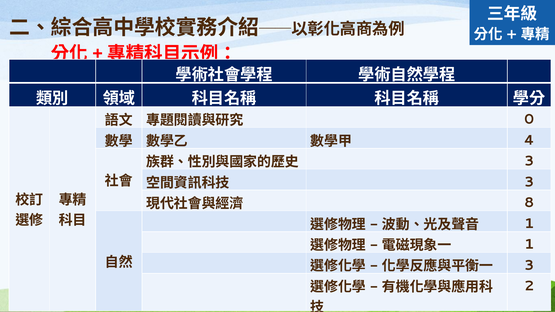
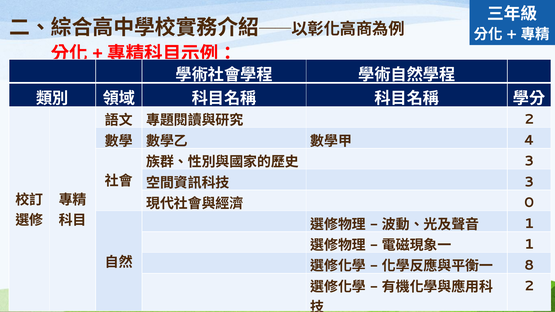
0 at (529, 119): 0 -> 2
8: 8 -> 0
3 at (529, 265): 3 -> 8
